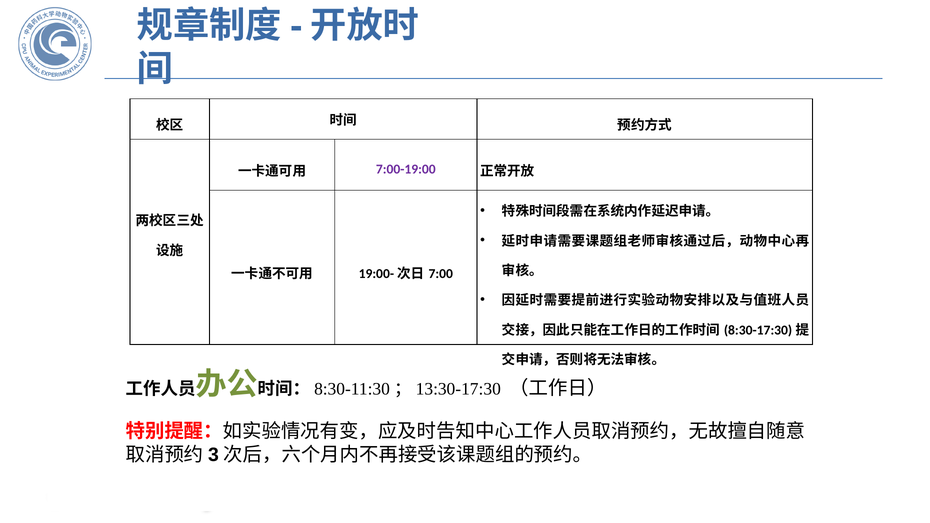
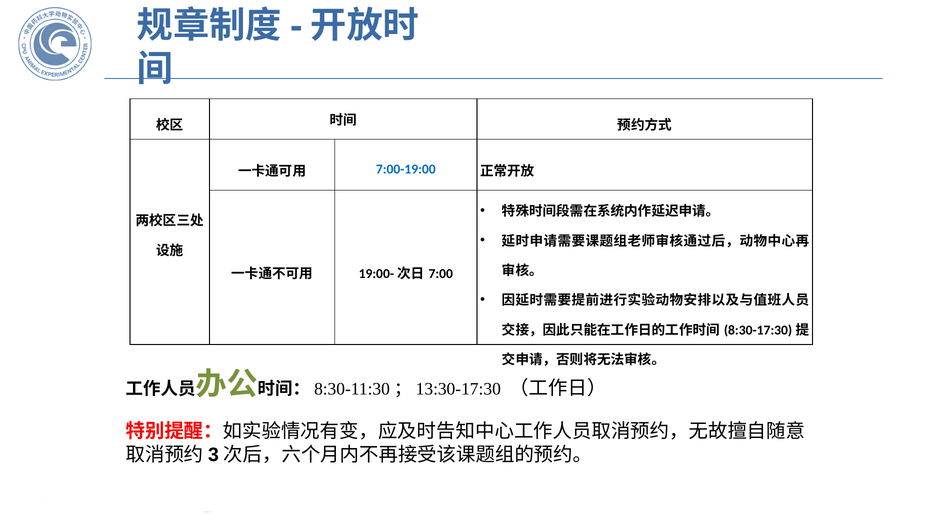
7:00-19:00 colour: purple -> blue
